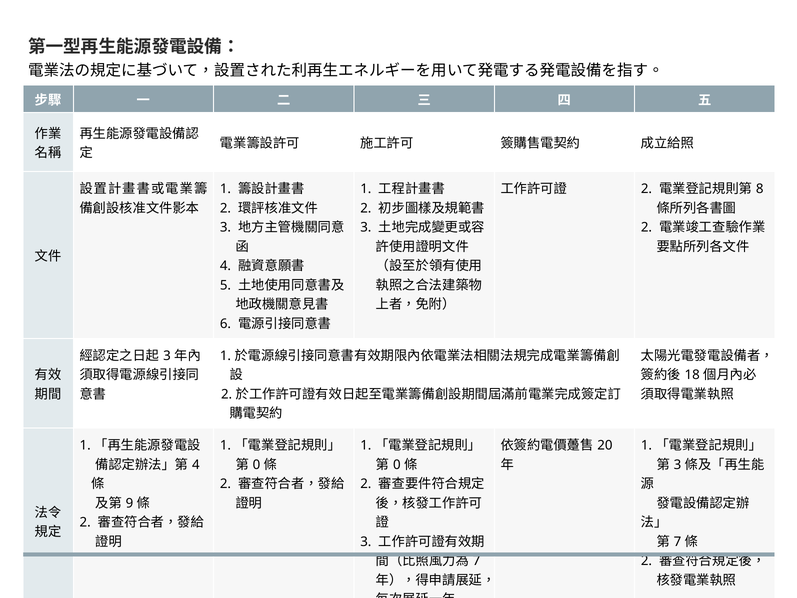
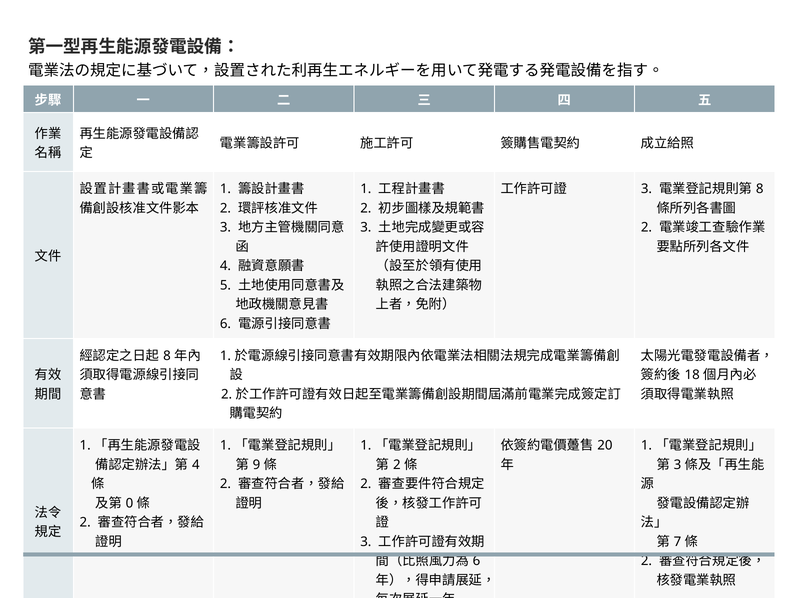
2 at (646, 189): 2 -> 3
3 at (167, 356): 3 -> 8
0 at (256, 464): 0 -> 9
0 at (397, 464): 0 -> 2
9: 9 -> 0
7 at (477, 561): 7 -> 6
